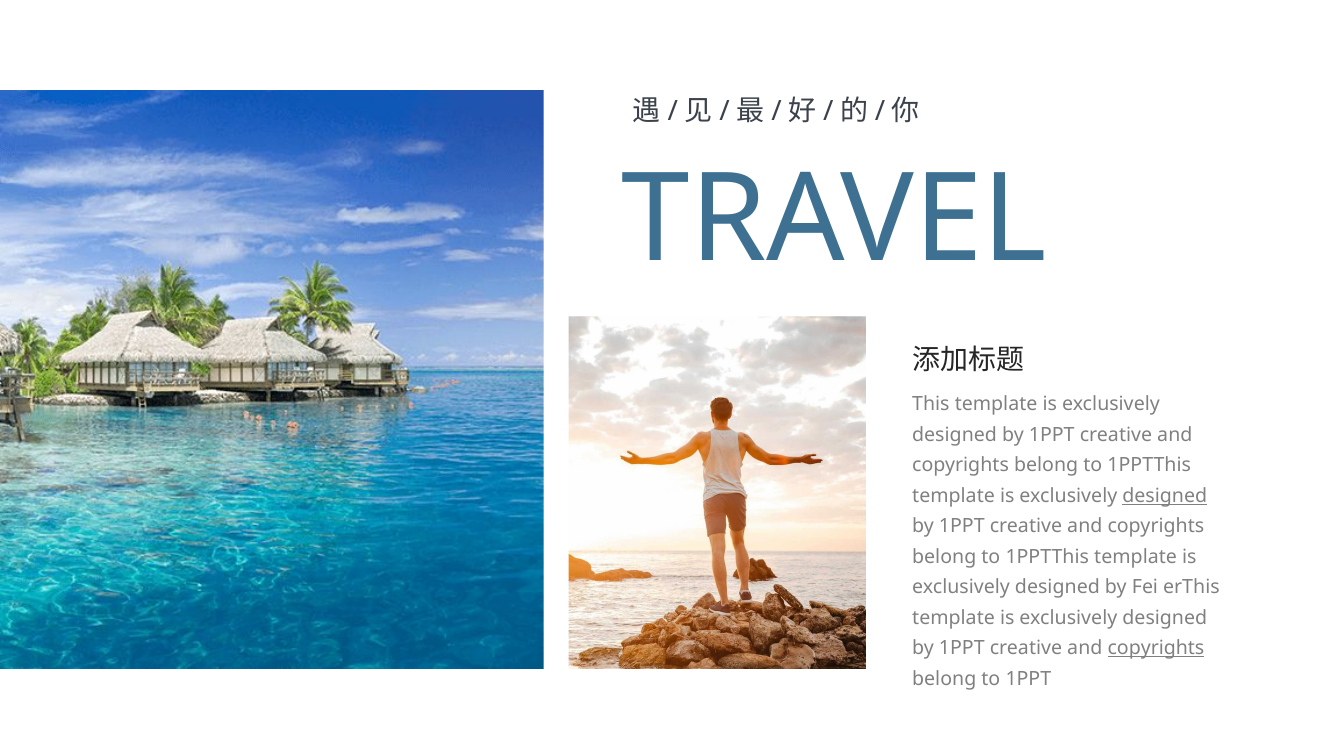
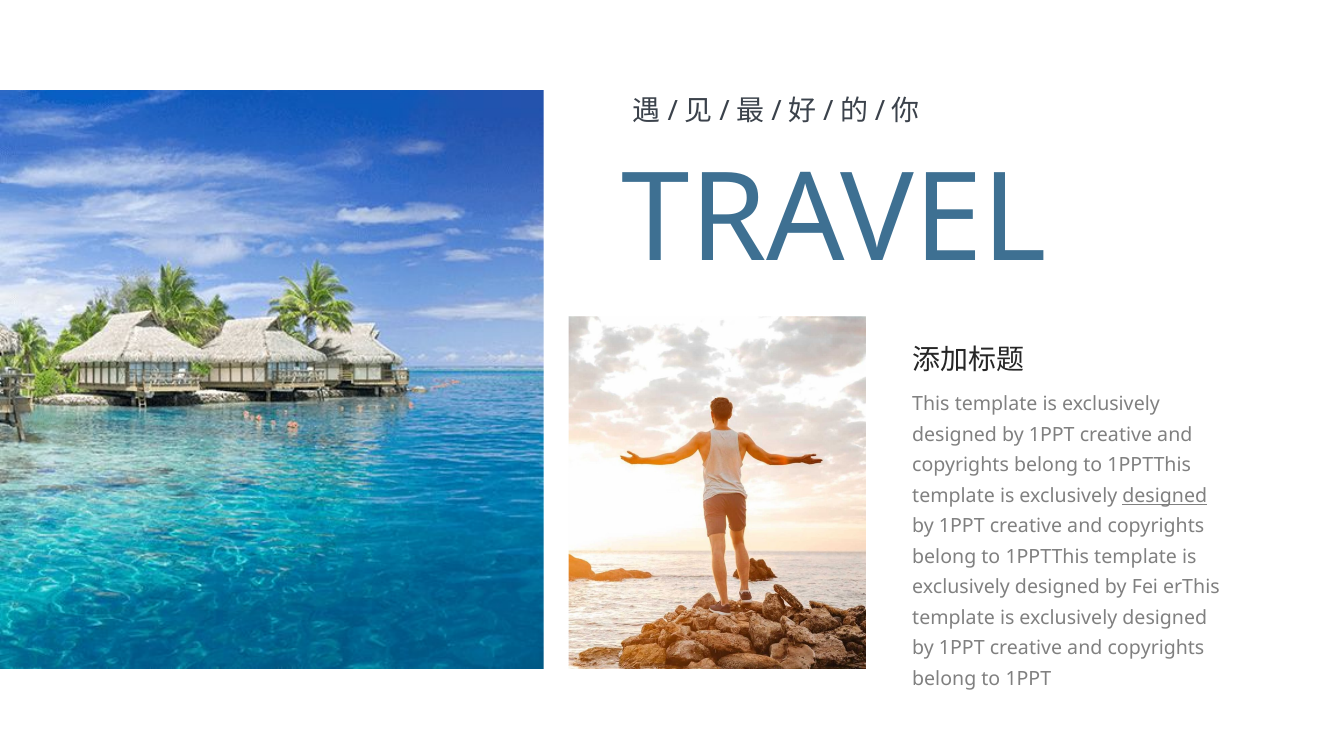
copyrights at (1156, 648) underline: present -> none
